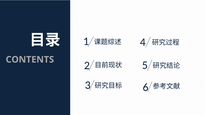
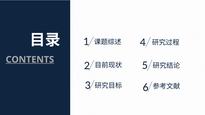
CONTENTS underline: none -> present
